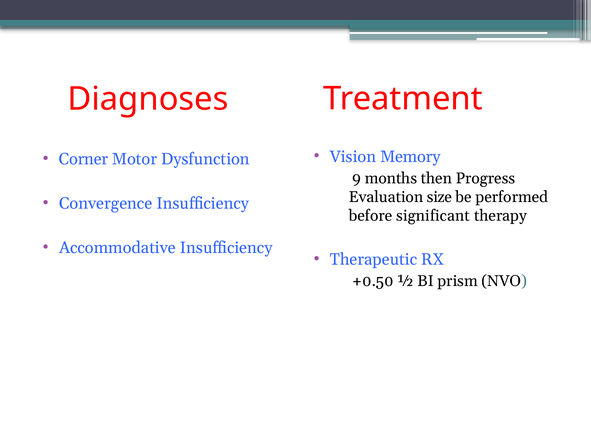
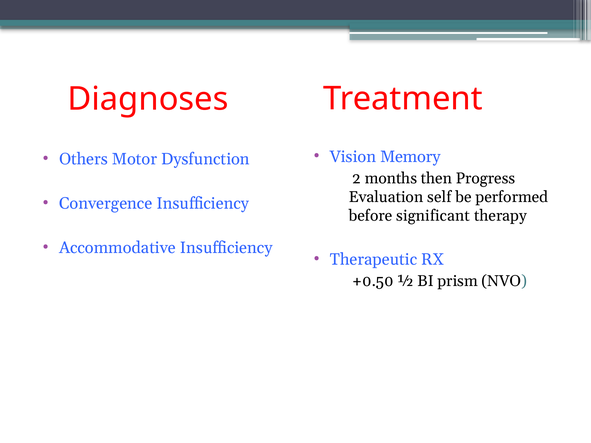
Corner: Corner -> Others
9: 9 -> 2
size: size -> self
